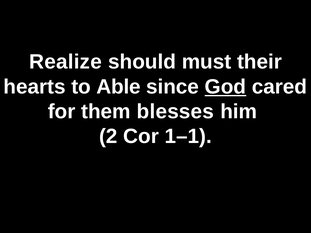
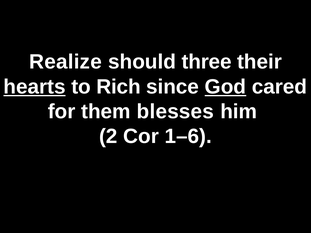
must: must -> three
hearts underline: none -> present
Able: Able -> Rich
1–1: 1–1 -> 1–6
